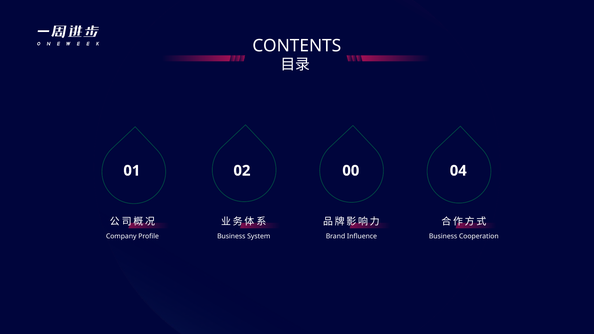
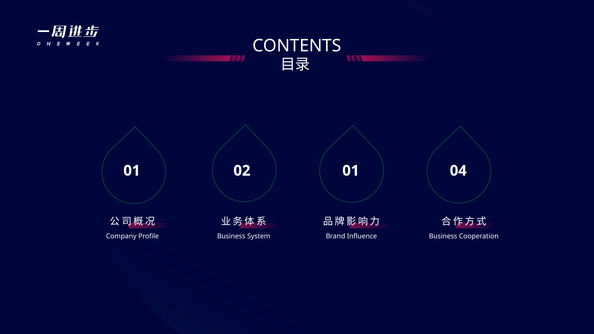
02 00: 00 -> 01
